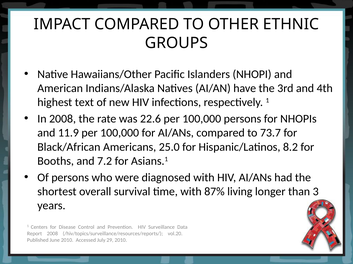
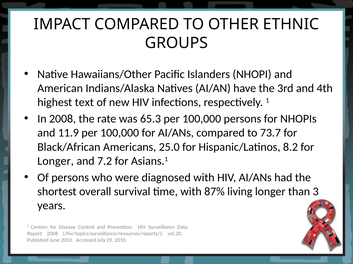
22.6: 22.6 -> 65.3
Booths at (56, 161): Booths -> Longer
